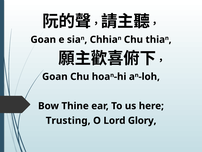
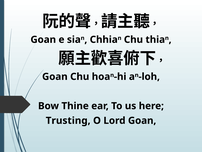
Lord Glory: Glory -> Goan
